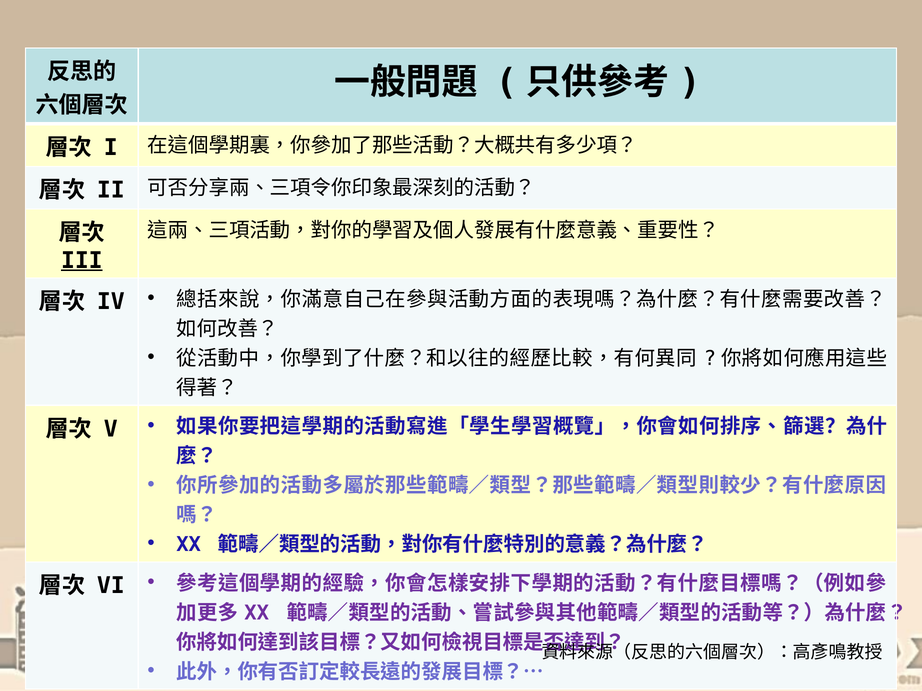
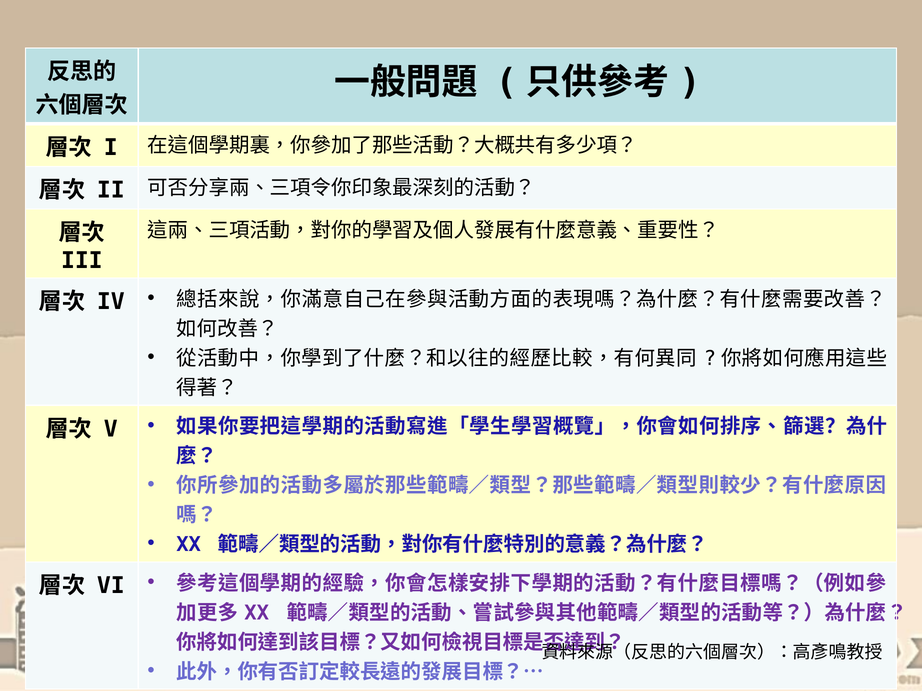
III underline: present -> none
